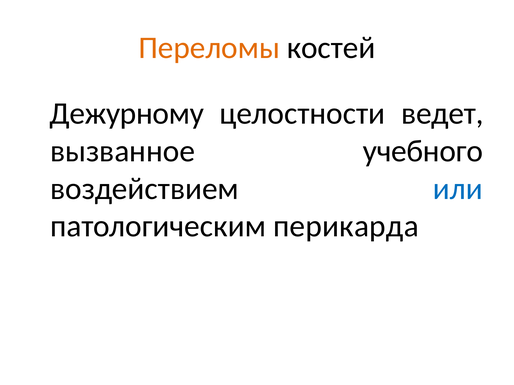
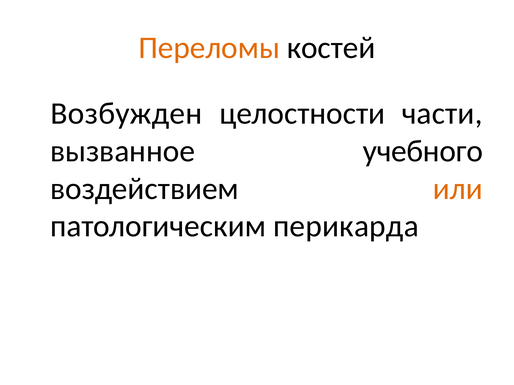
Дежурному: Дежурному -> Возбужден
ведет: ведет -> части
или colour: blue -> orange
